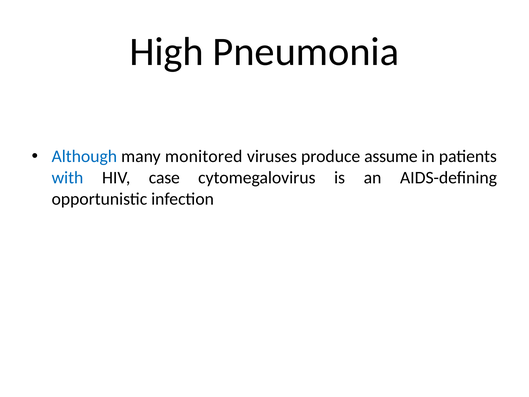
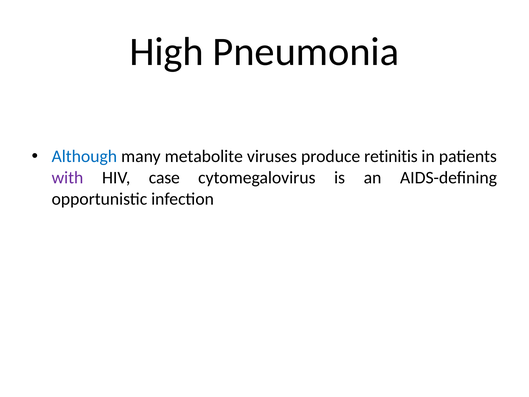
monitored: monitored -> metabolite
assume: assume -> retinitis
with colour: blue -> purple
